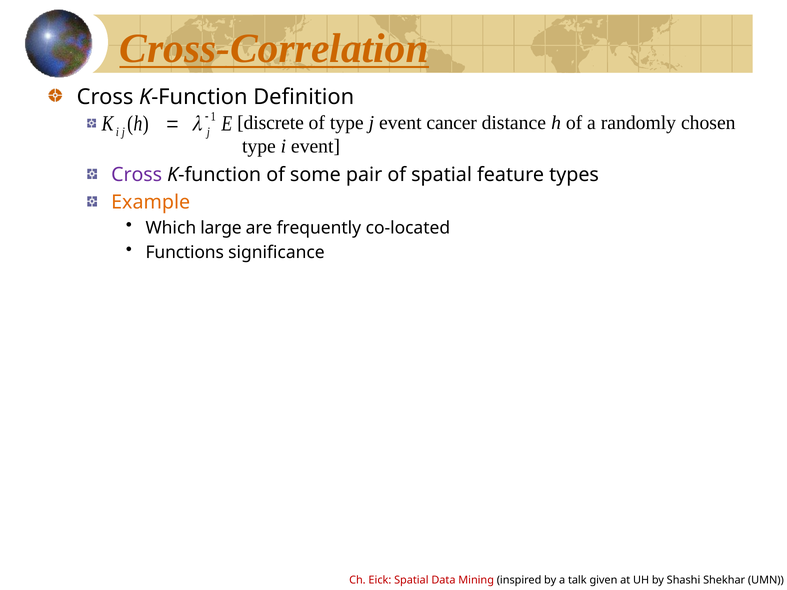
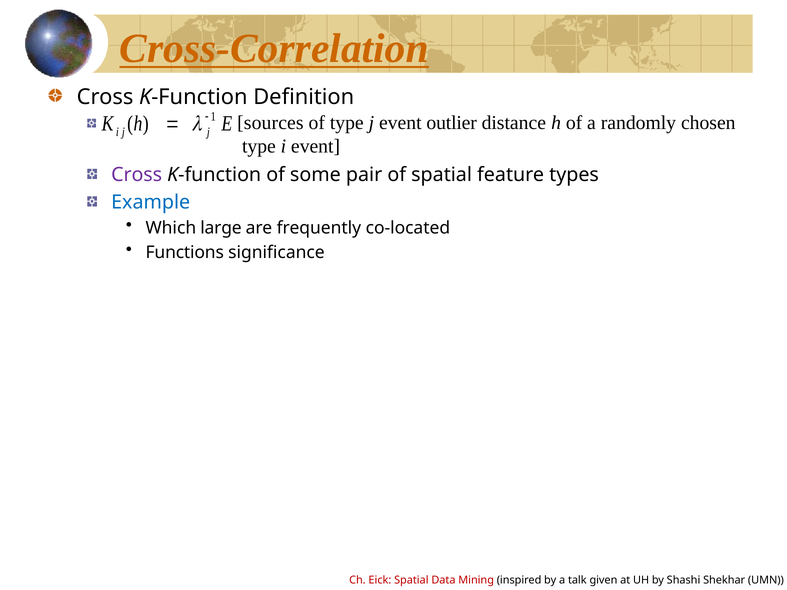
discrete: discrete -> sources
cancer: cancer -> outlier
Example colour: orange -> blue
